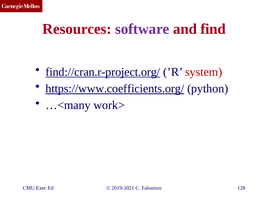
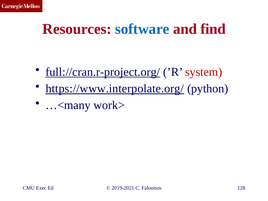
software colour: purple -> blue
find://cran.r-project.org/: find://cran.r-project.org/ -> full://cran.r-project.org/
https://www.coefficients.org/: https://www.coefficients.org/ -> https://www.interpolate.org/
